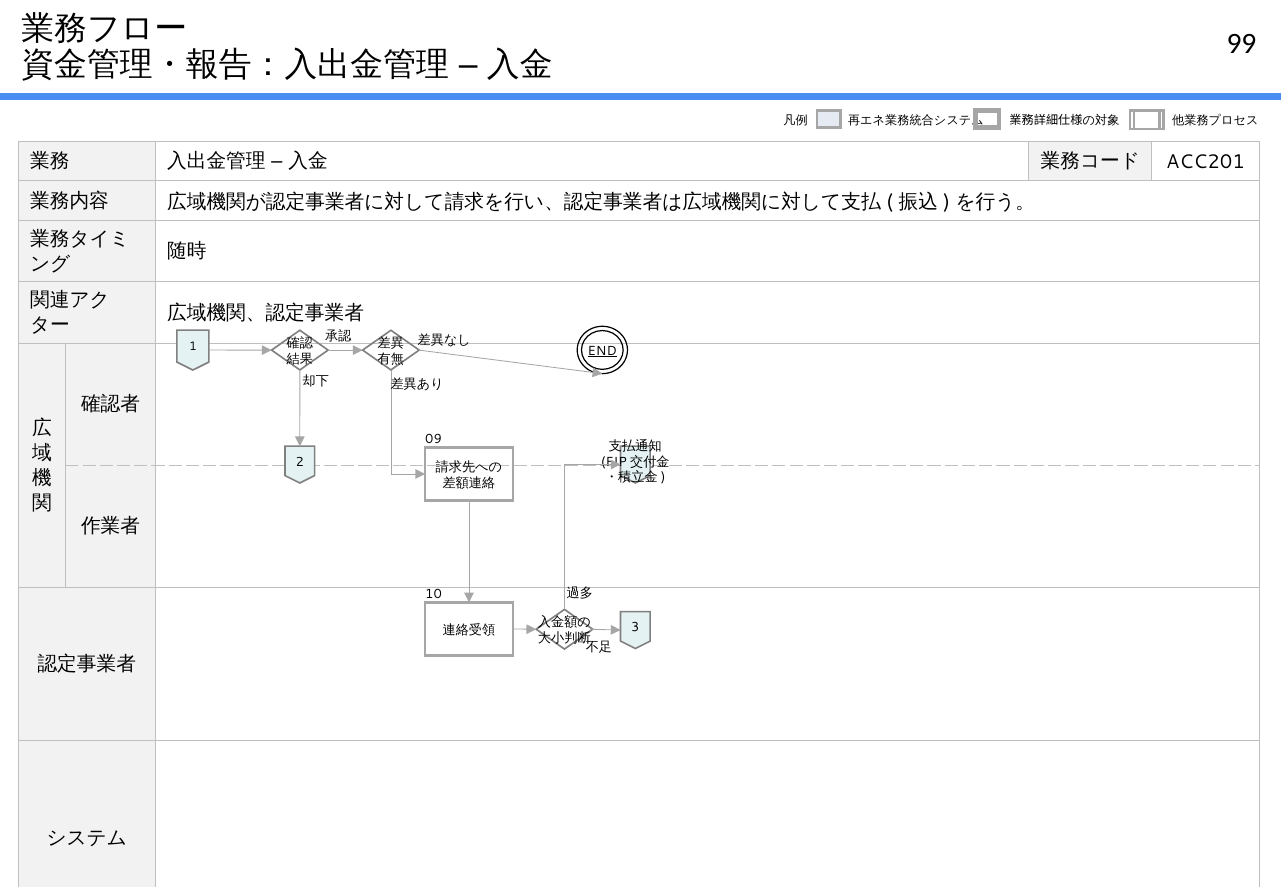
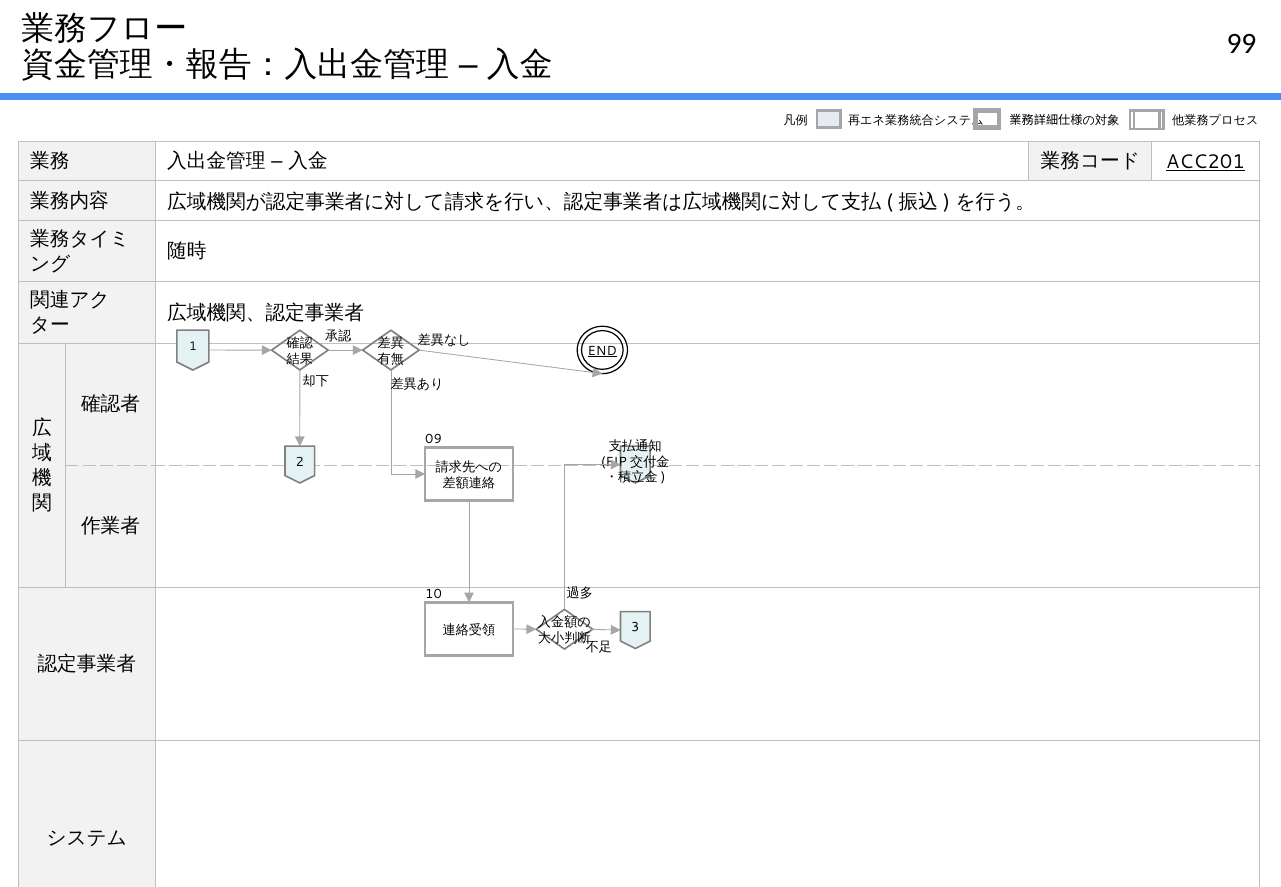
ACC201 underline: none -> present
